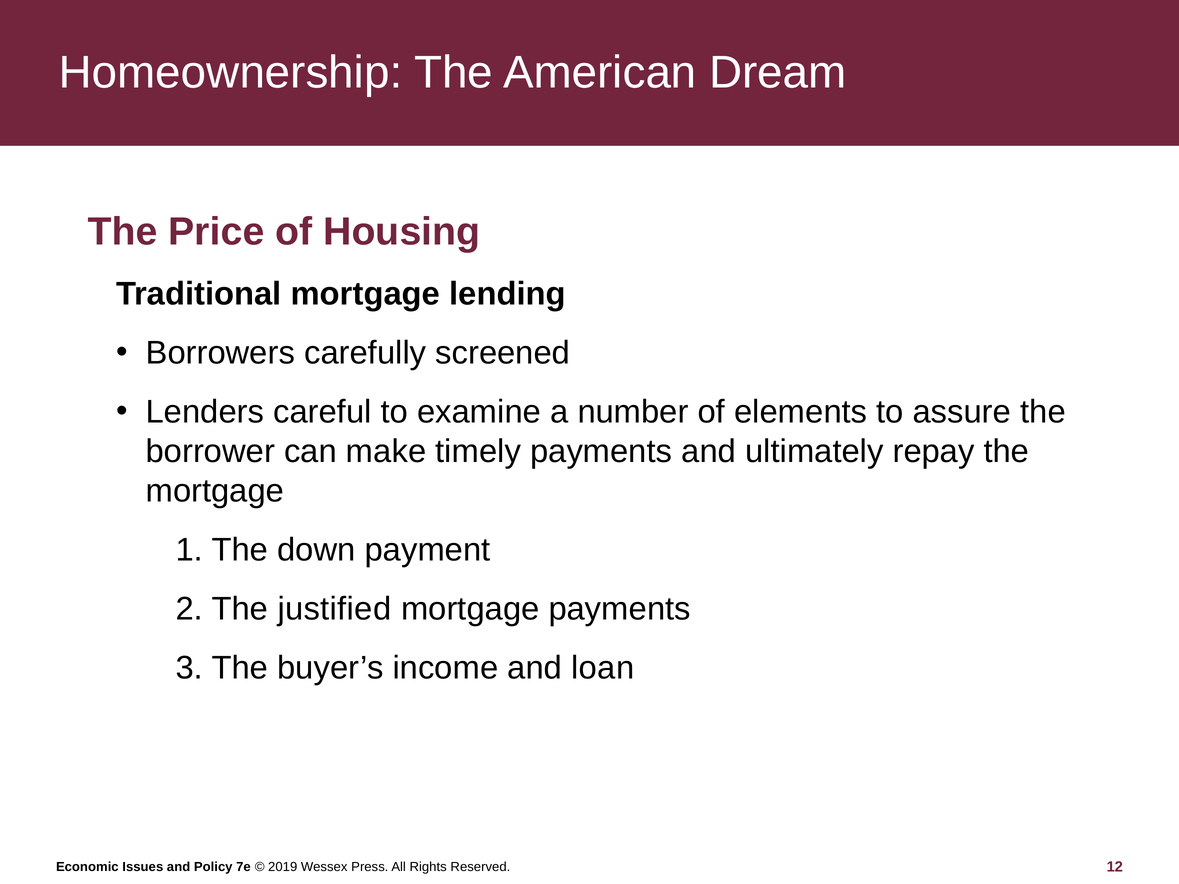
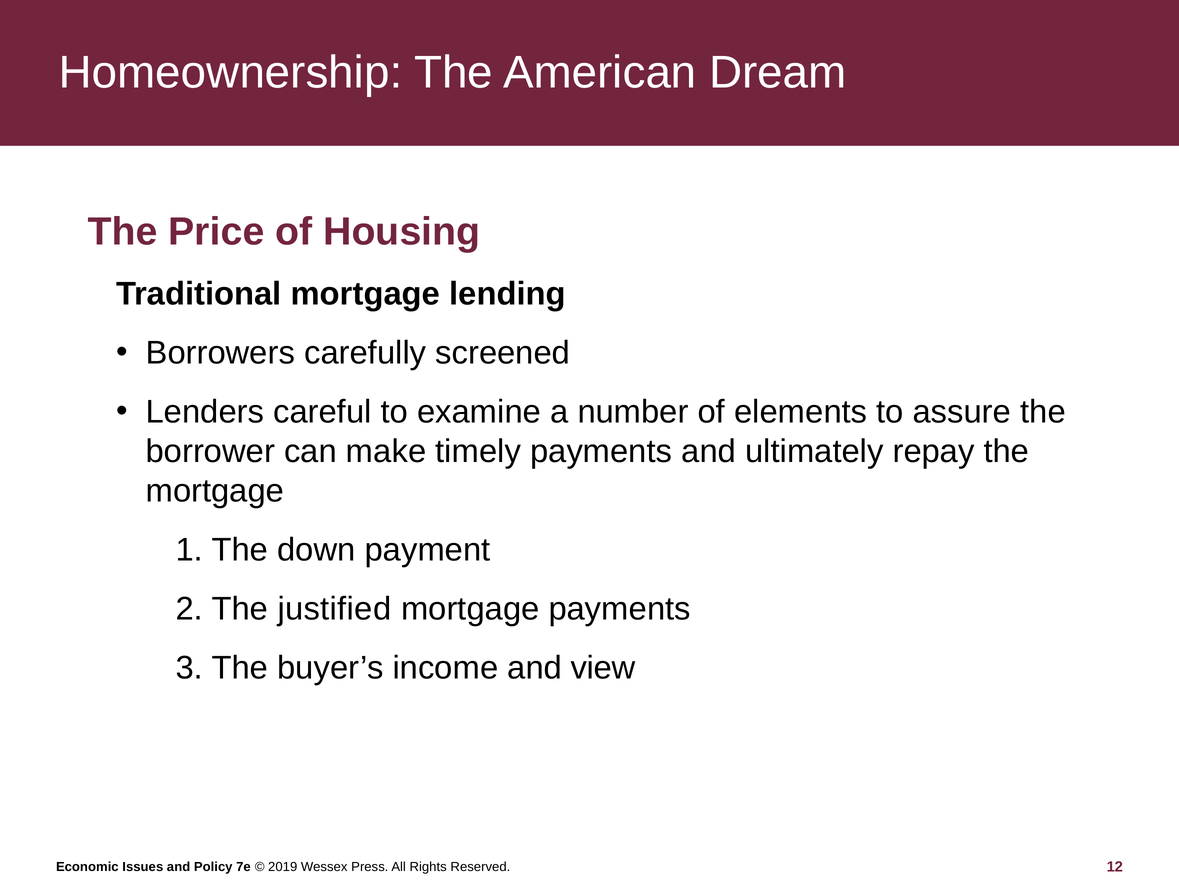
loan: loan -> view
